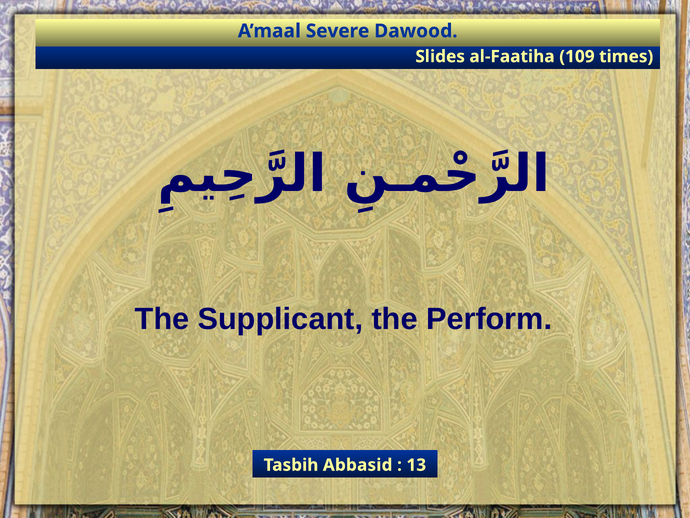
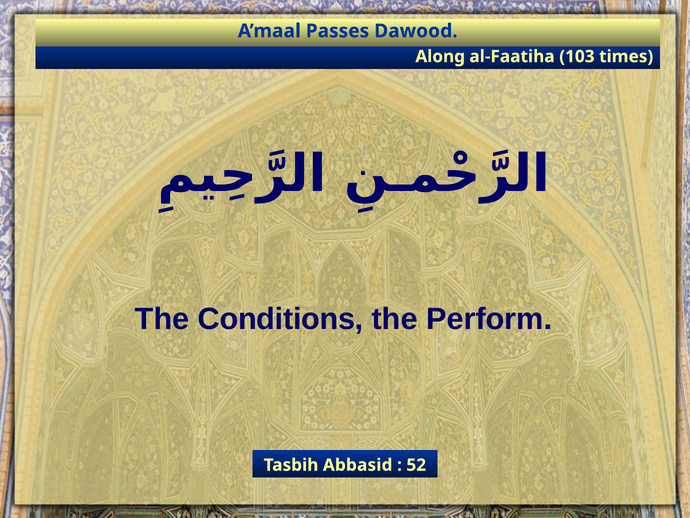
Severe: Severe -> Passes
Slides: Slides -> Along
109: 109 -> 103
Supplicant: Supplicant -> Conditions
13: 13 -> 52
